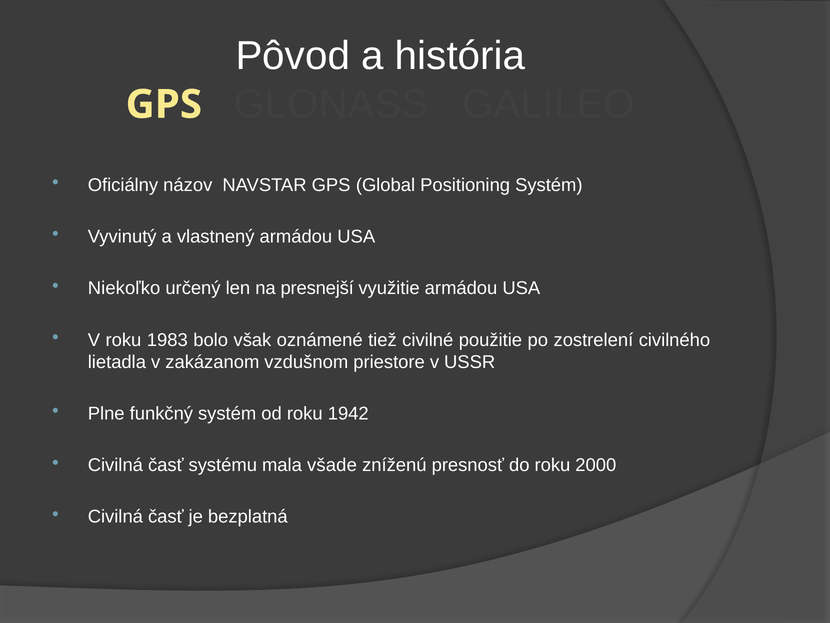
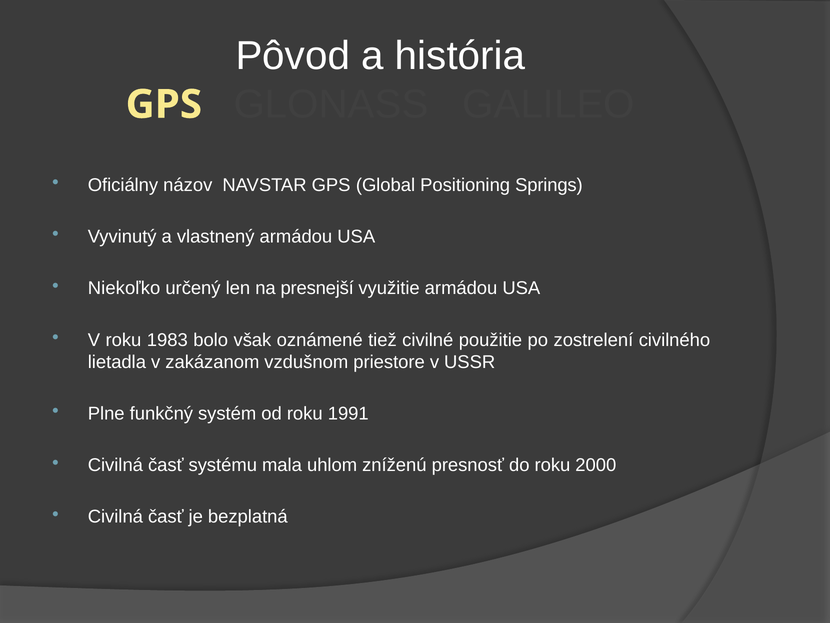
Positioning Systém: Systém -> Springs
1942: 1942 -> 1991
všade: všade -> uhlom
